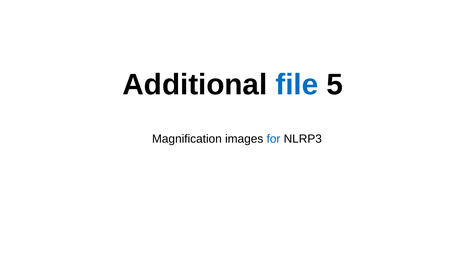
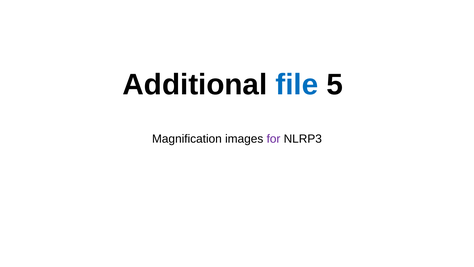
for colour: blue -> purple
